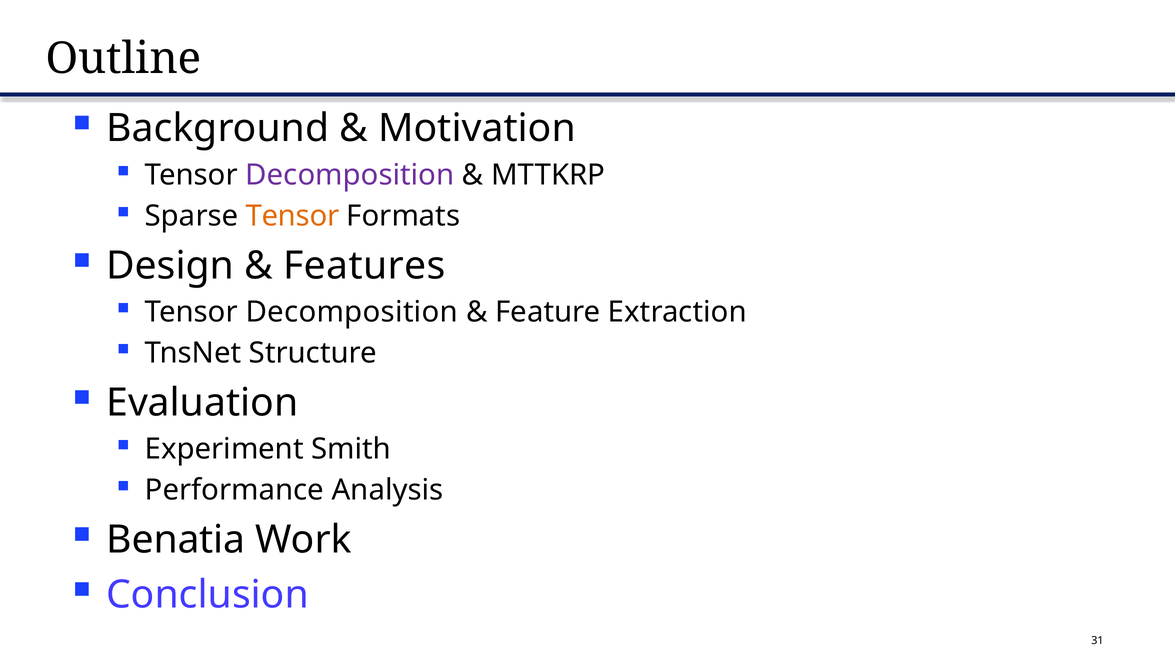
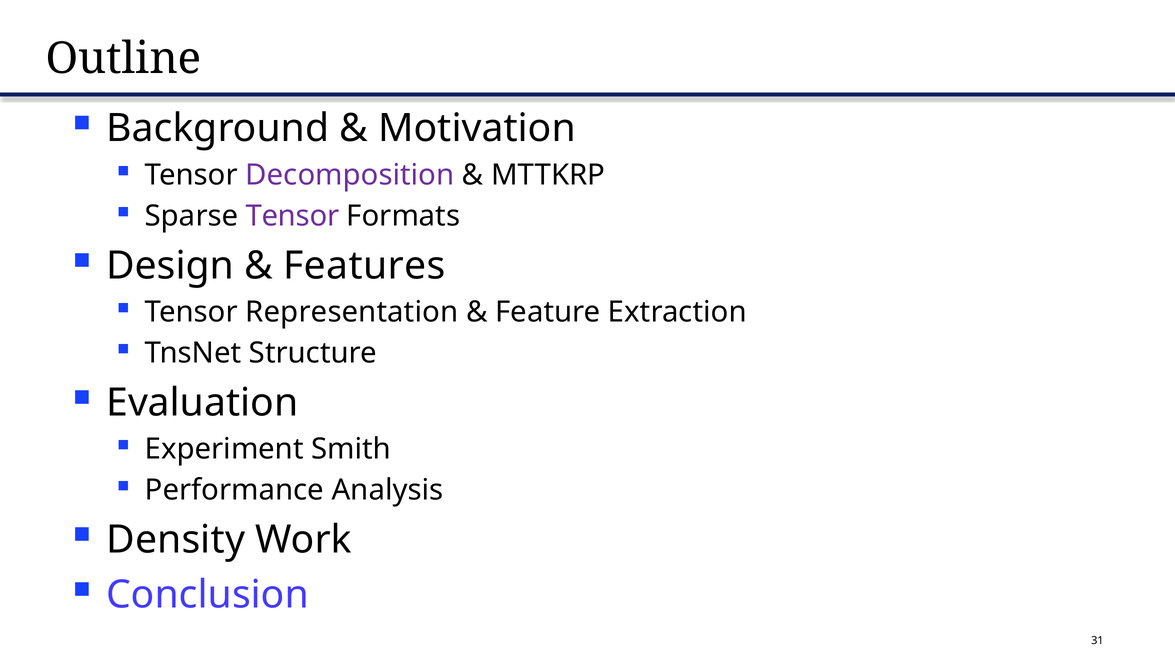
Tensor at (292, 216) colour: orange -> purple
Decomposition at (352, 312): Decomposition -> Representation
Benatia: Benatia -> Density
